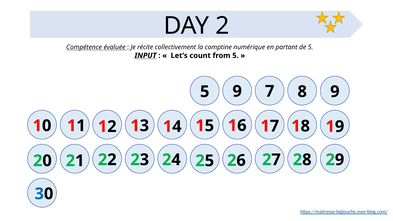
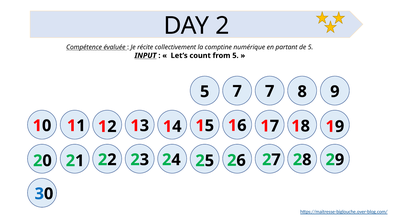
5 9: 9 -> 7
